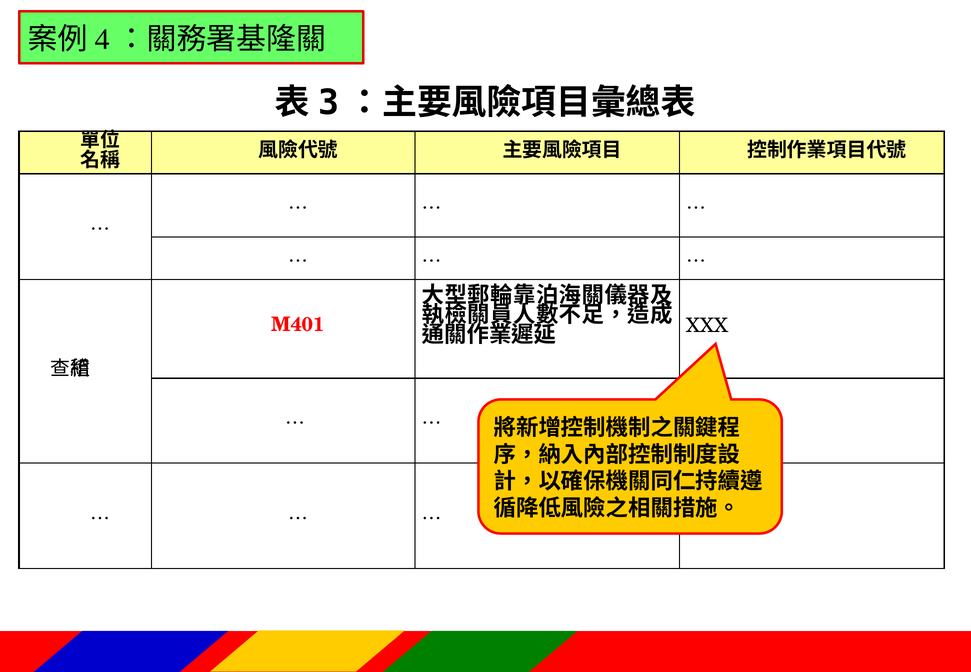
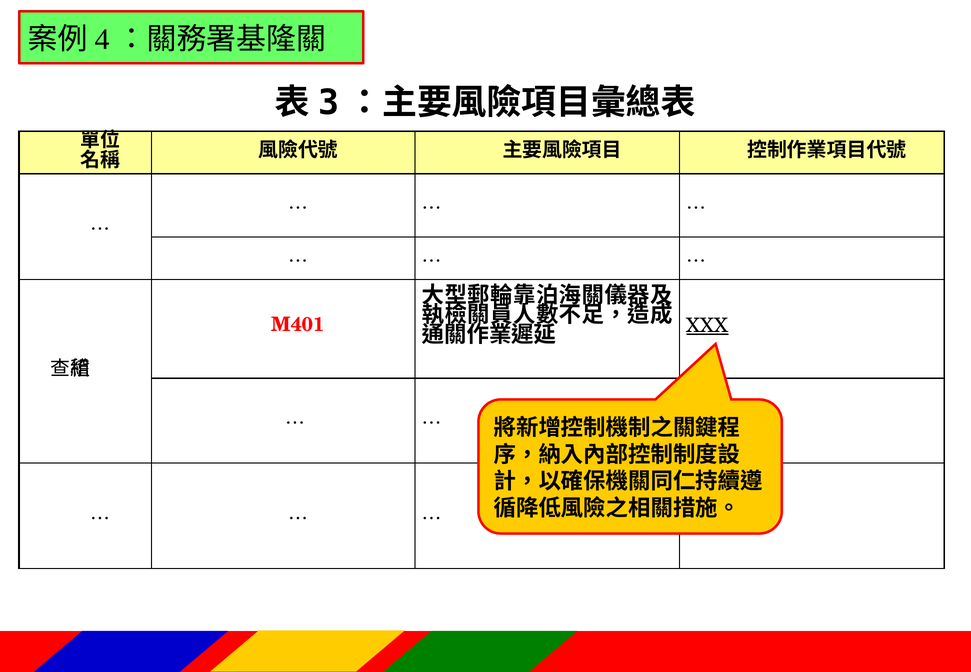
XXX underline: none -> present
